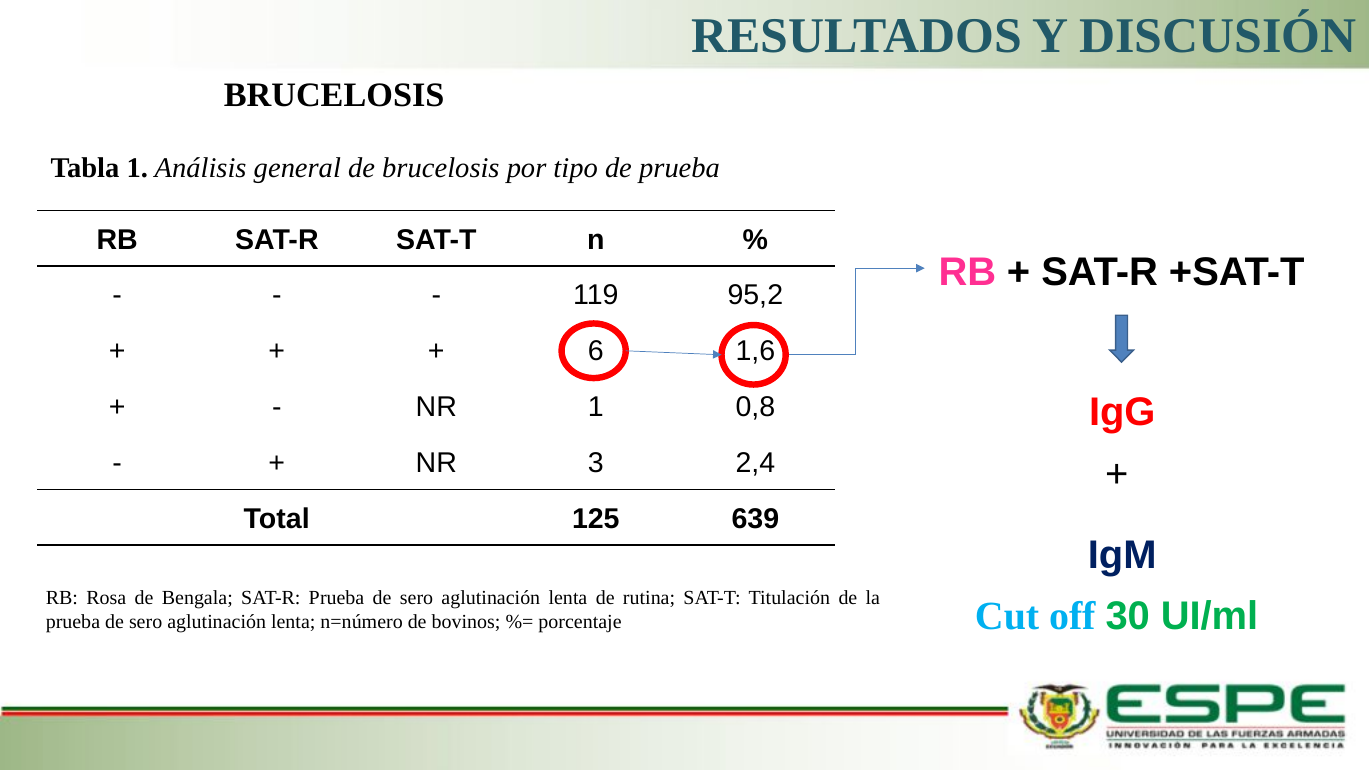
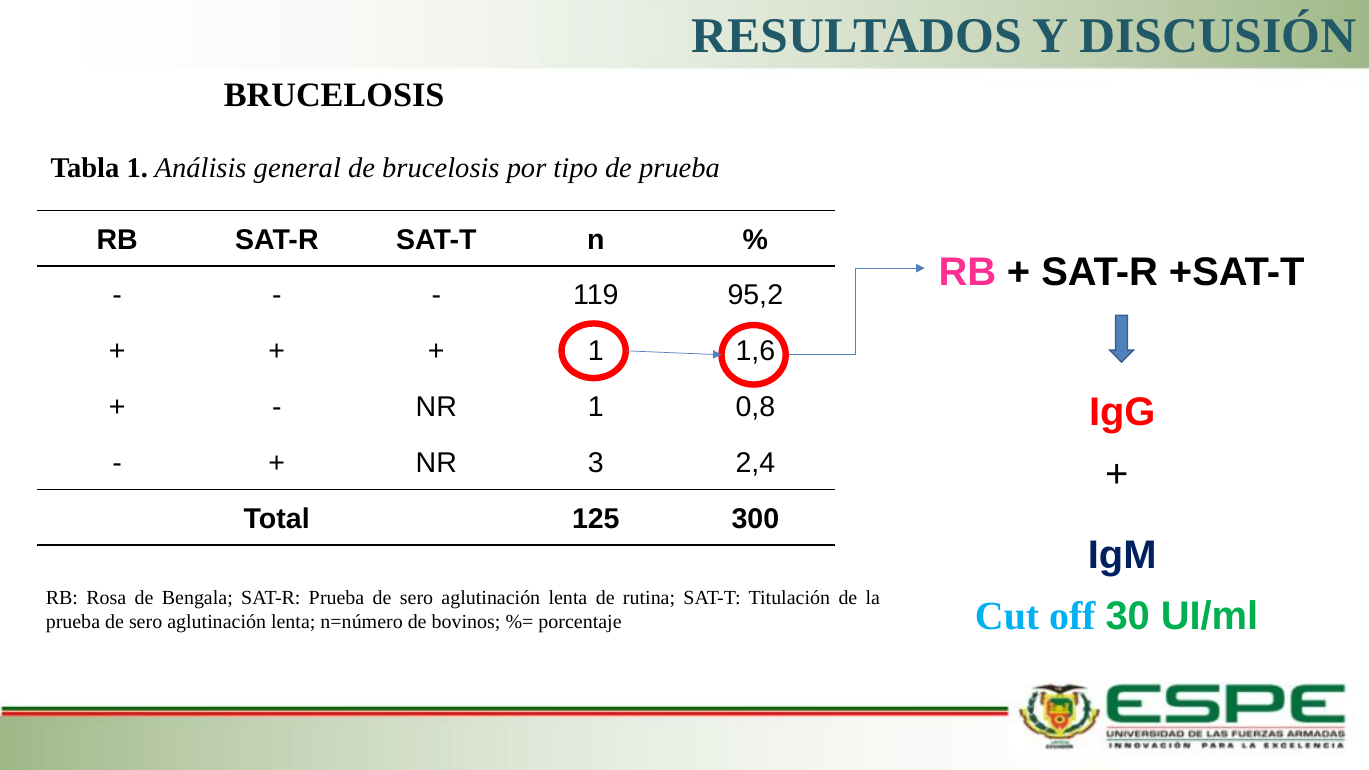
6 at (596, 351): 6 -> 1
639: 639 -> 300
